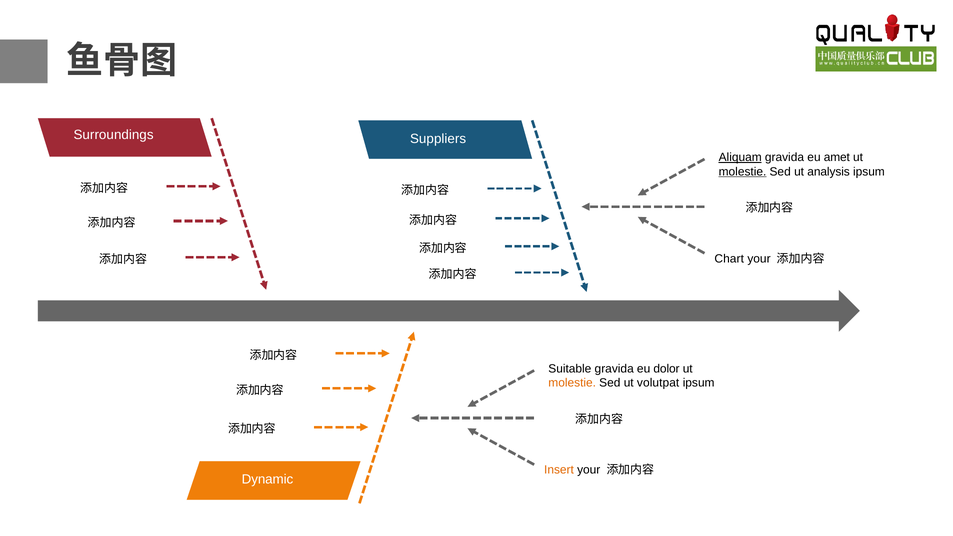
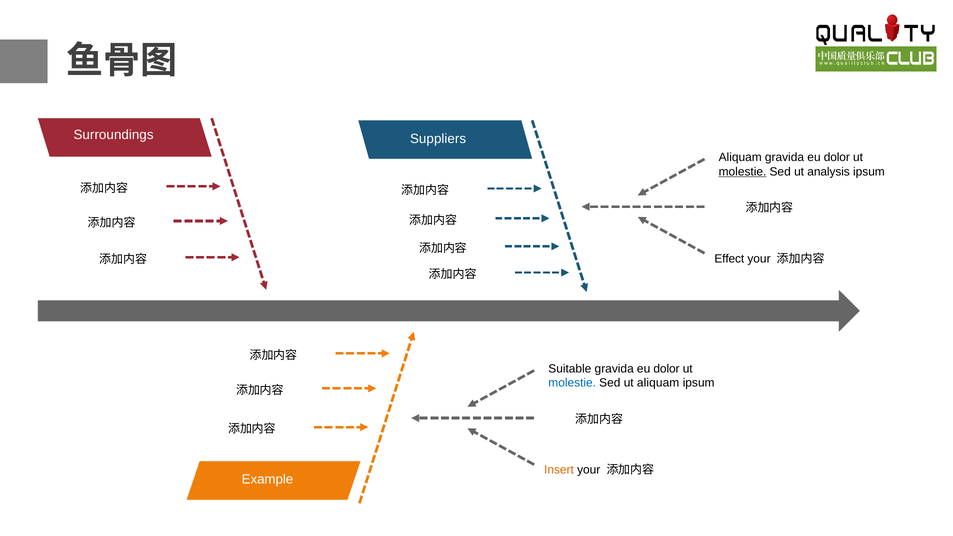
Aliquam at (740, 157) underline: present -> none
amet at (837, 157): amet -> dolor
Chart: Chart -> Effect
molestie at (572, 383) colour: orange -> blue
ut volutpat: volutpat -> aliquam
Dynamic: Dynamic -> Example
